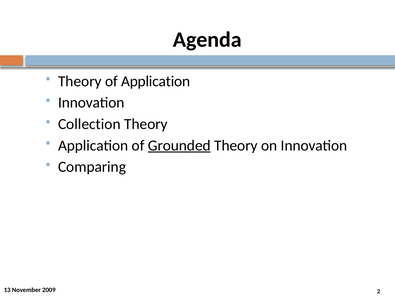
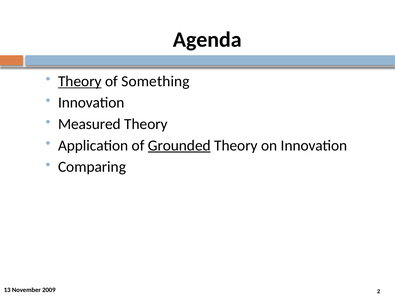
Theory at (80, 81) underline: none -> present
of Application: Application -> Something
Collection: Collection -> Measured
